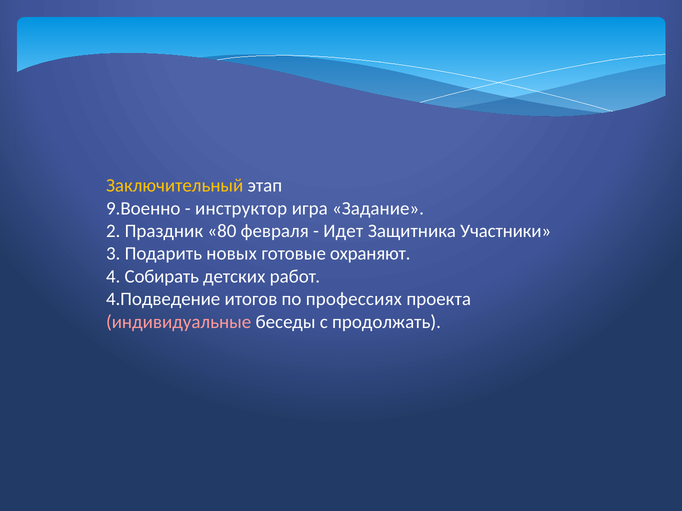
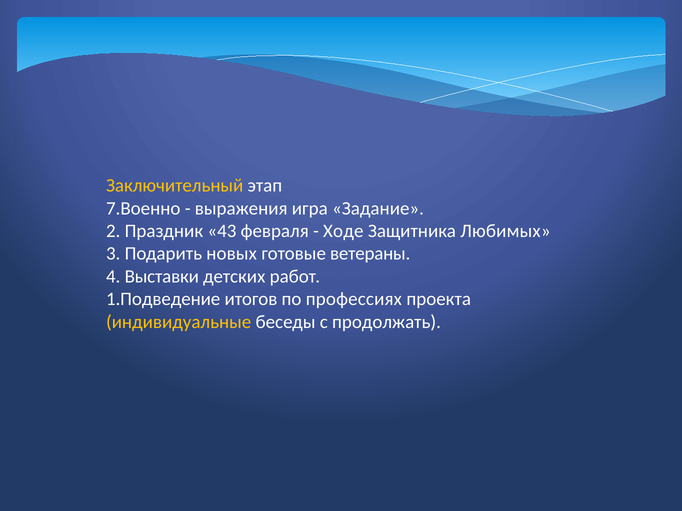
9.Военно: 9.Военно -> 7.Военно
инструктор: инструктор -> выражения
80: 80 -> 43
Идет: Идет -> Ходе
Участники: Участники -> Любимых
охраняют: охраняют -> ветераны
Собирать: Собирать -> Выставки
4.Подведение: 4.Подведение -> 1.Подведение
индивидуальные colour: pink -> yellow
